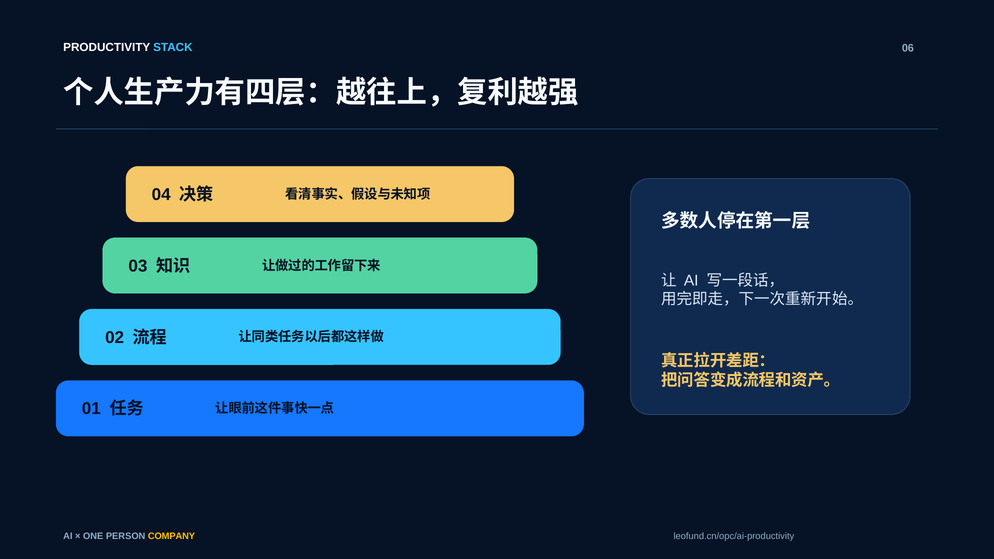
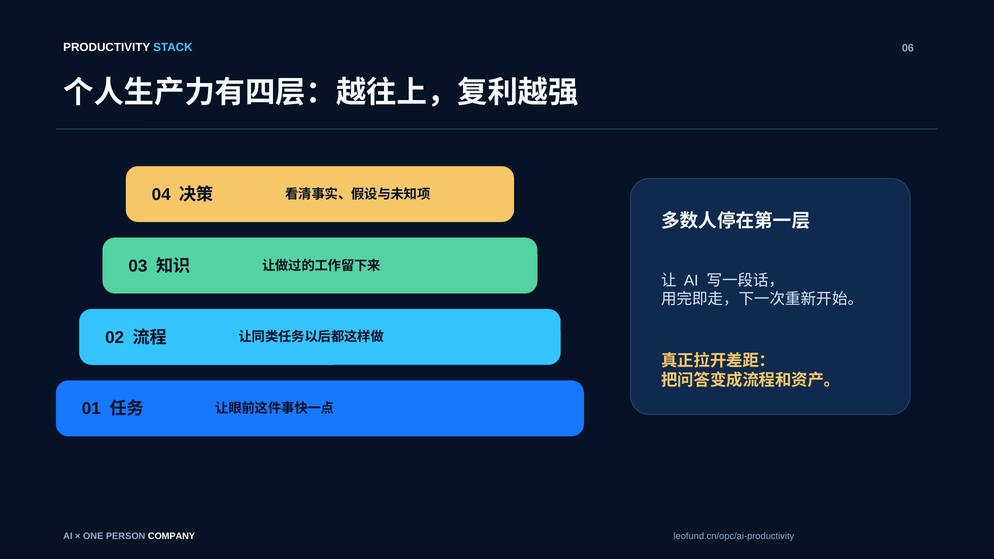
COMPANY colour: yellow -> white
